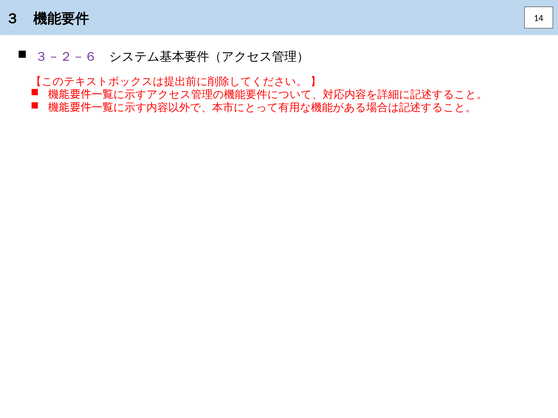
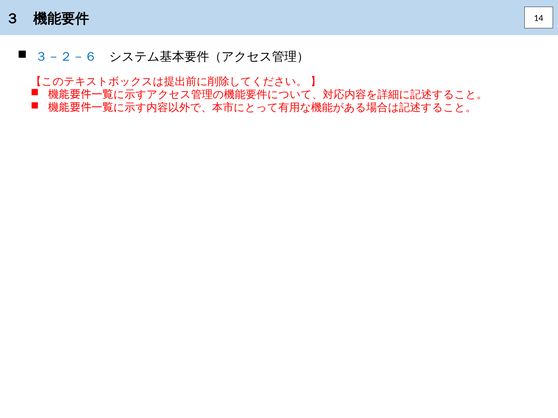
３－２－６ colour: purple -> blue
